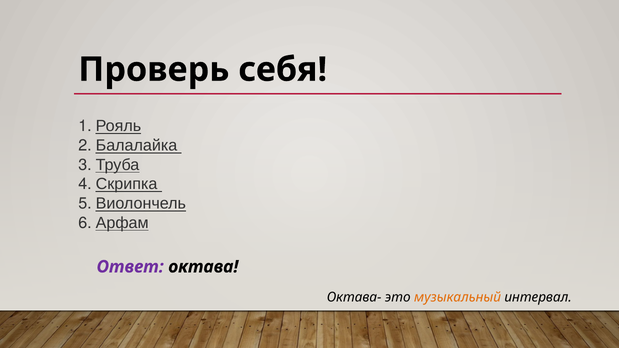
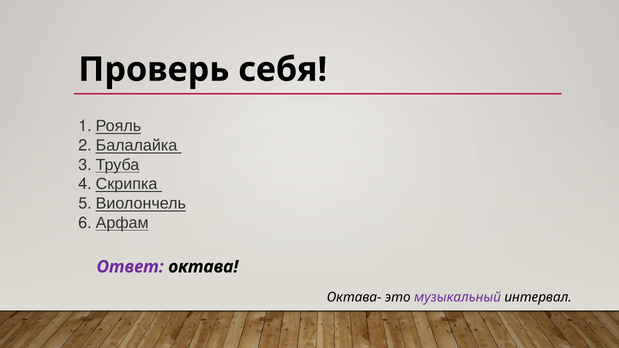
музыкальный colour: orange -> purple
